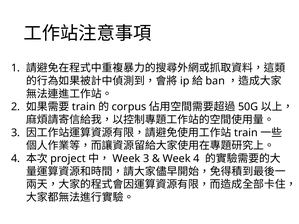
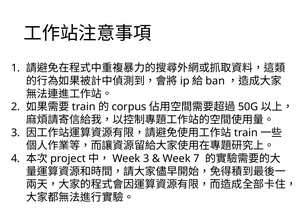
Week 4: 4 -> 7
